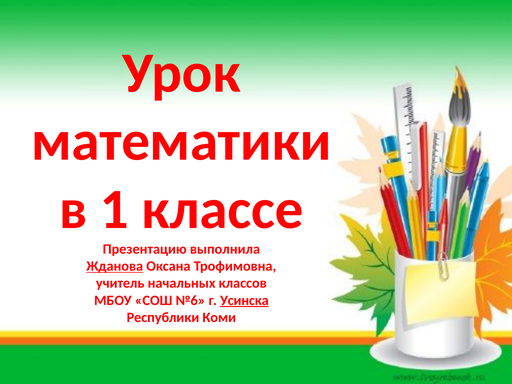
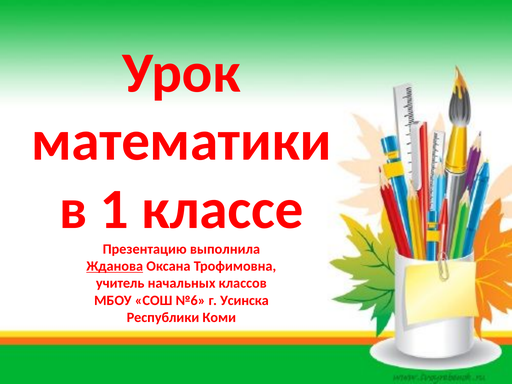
Усинска underline: present -> none
